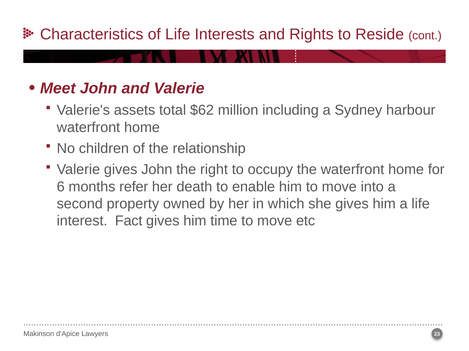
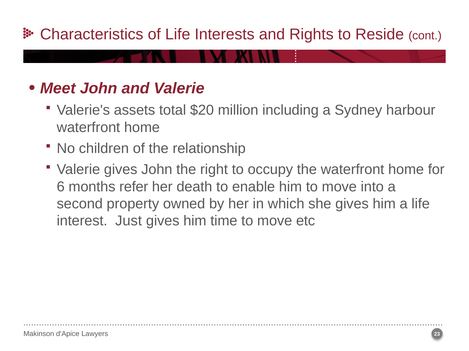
$62: $62 -> $20
Fact: Fact -> Just
